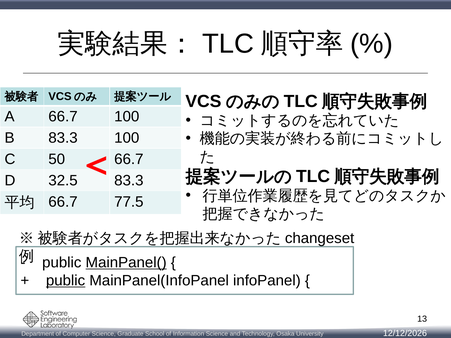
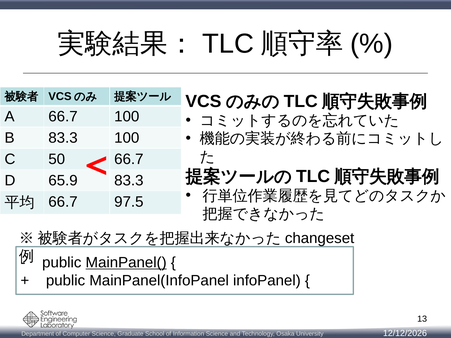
32.5: 32.5 -> 65.9
77.5: 77.5 -> 97.5
public at (66, 281) underline: present -> none
